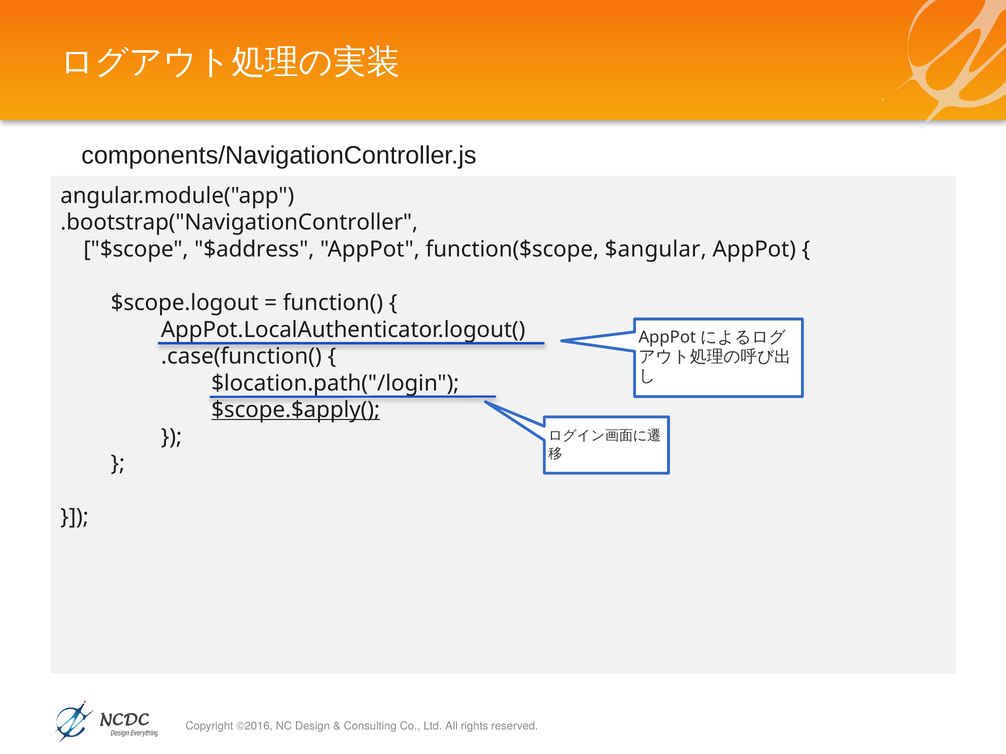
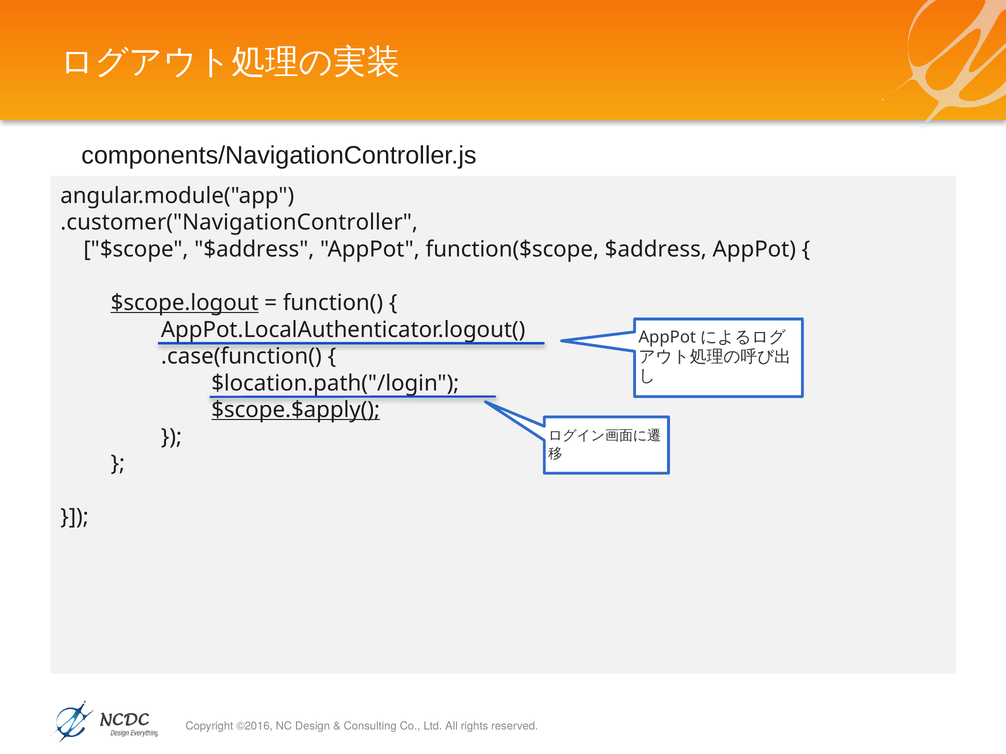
.bootstrap("NavigationController: .bootstrap("NavigationController -> .customer("NavigationController
function($scope $angular: $angular -> $address
$scope.logout underline: none -> present
